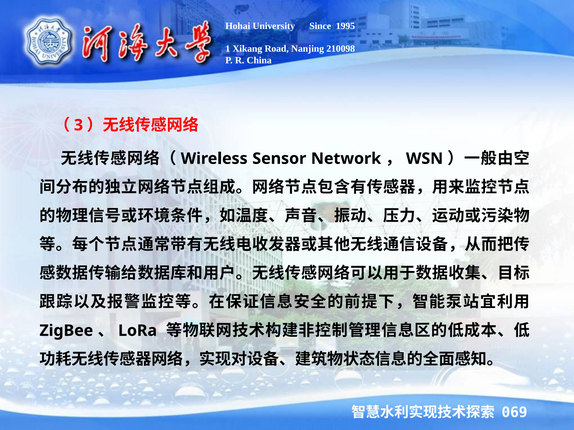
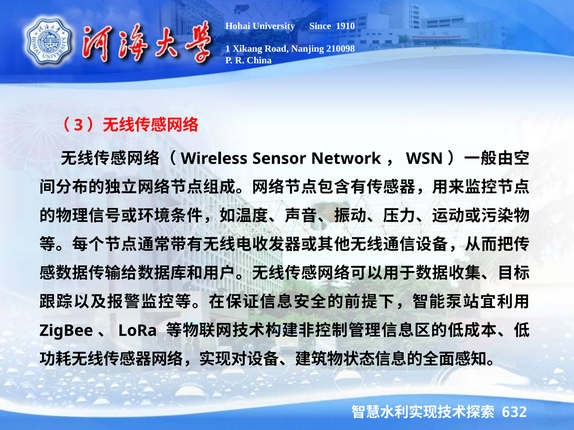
1995: 1995 -> 1910
069: 069 -> 632
